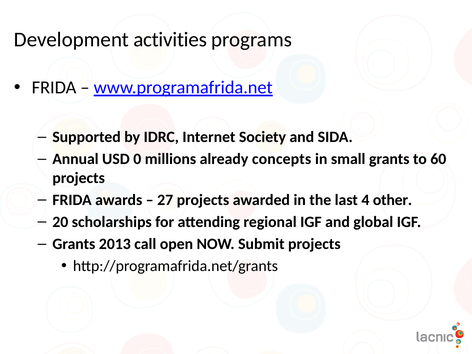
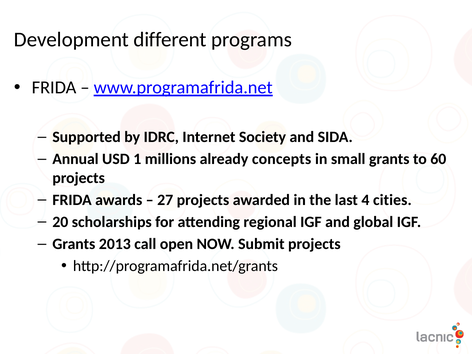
activities: activities -> different
0: 0 -> 1
other: other -> cities
